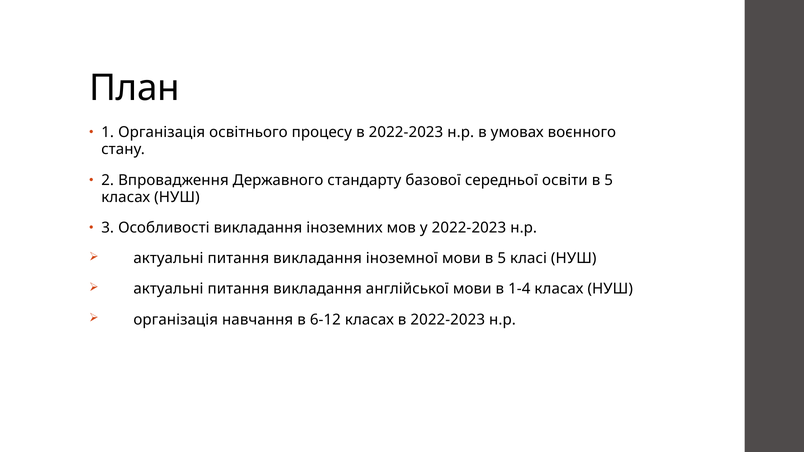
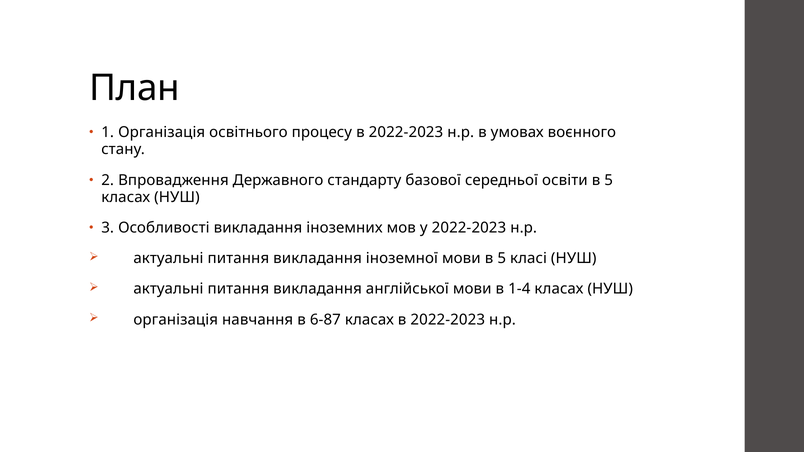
6-12: 6-12 -> 6-87
